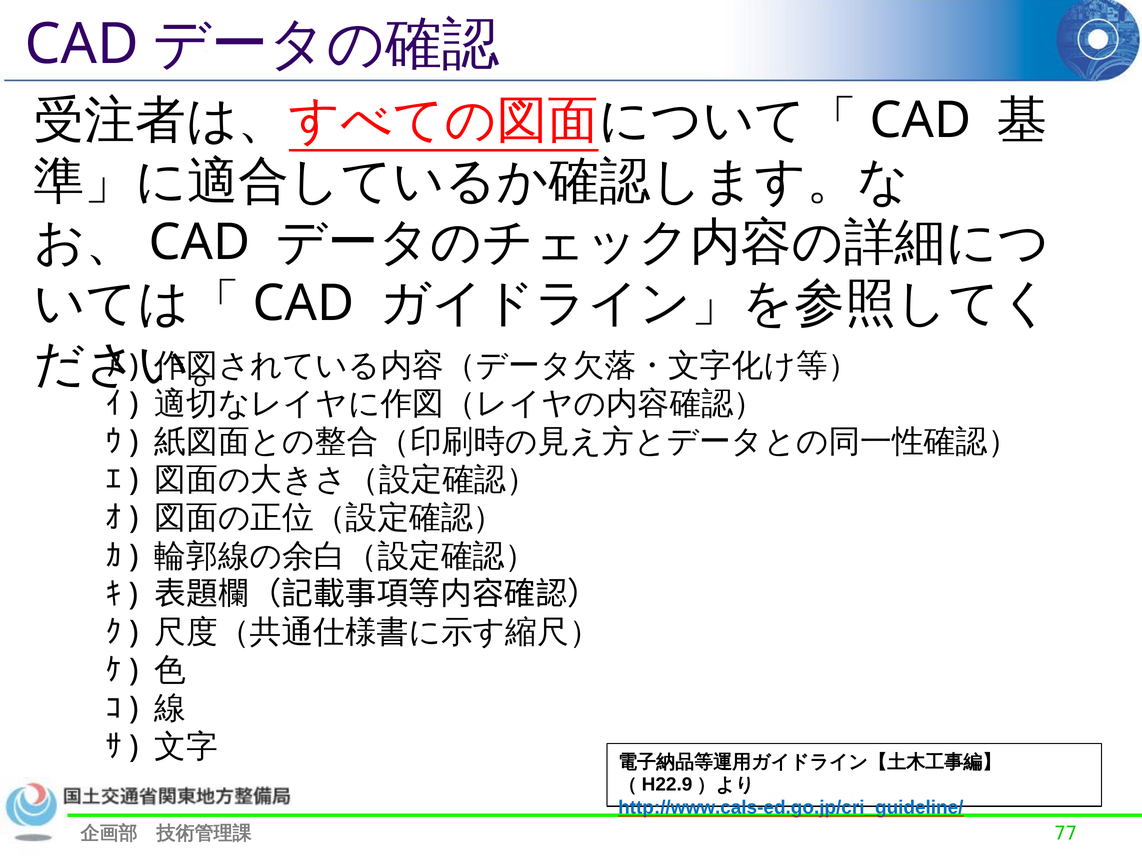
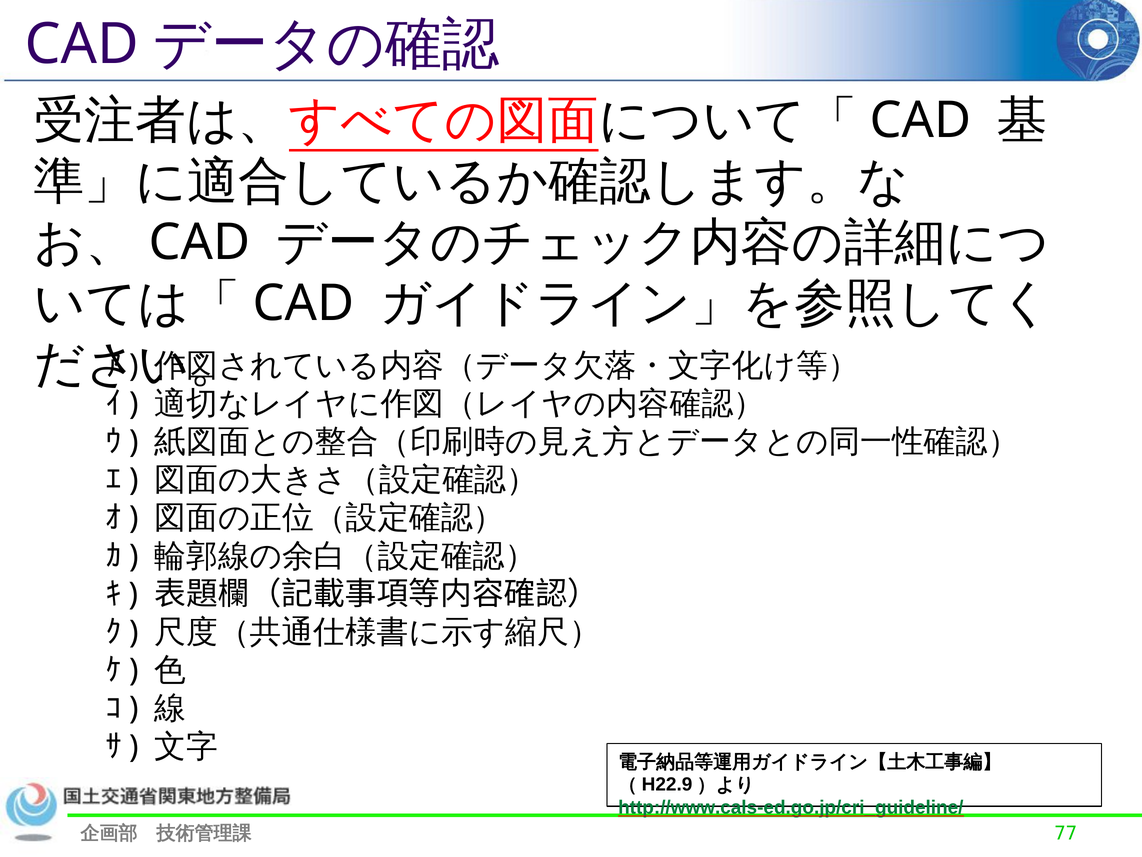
http://www.cals-ed.go.jp/cri_guideline/ colour: blue -> green
